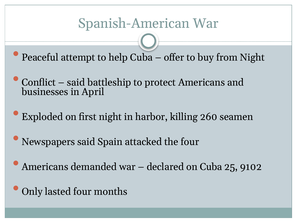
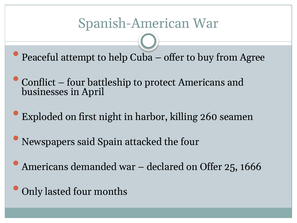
from Night: Night -> Agree
said at (76, 82): said -> four
on Cuba: Cuba -> Offer
9102: 9102 -> 1666
